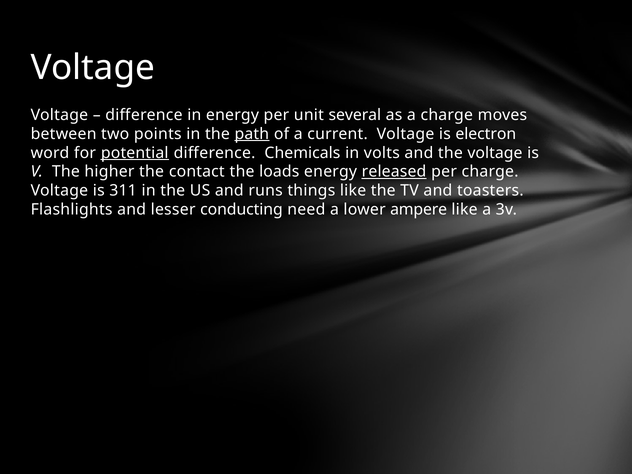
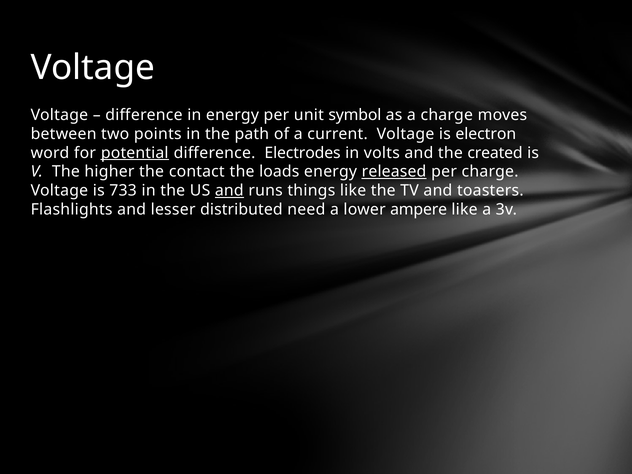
several: several -> symbol
path underline: present -> none
Chemicals: Chemicals -> Electrodes
the voltage: voltage -> created
311: 311 -> 733
and at (229, 191) underline: none -> present
conducting: conducting -> distributed
